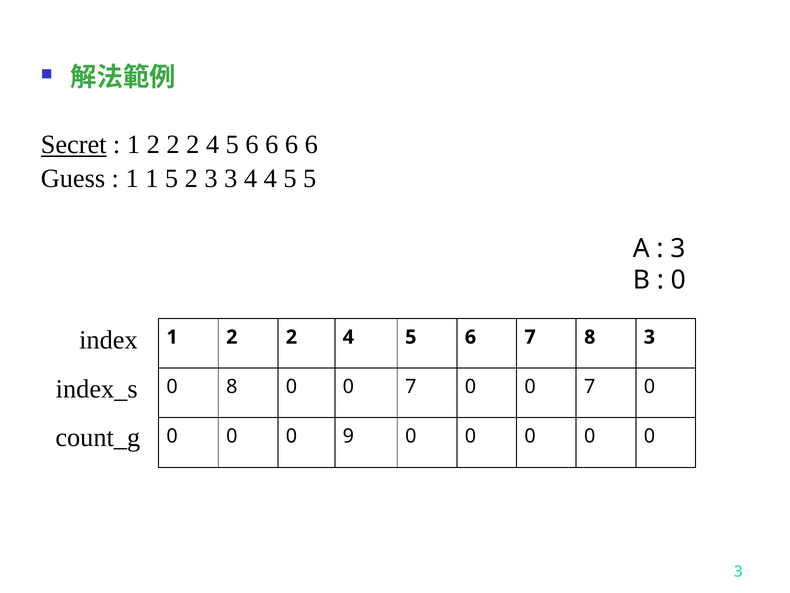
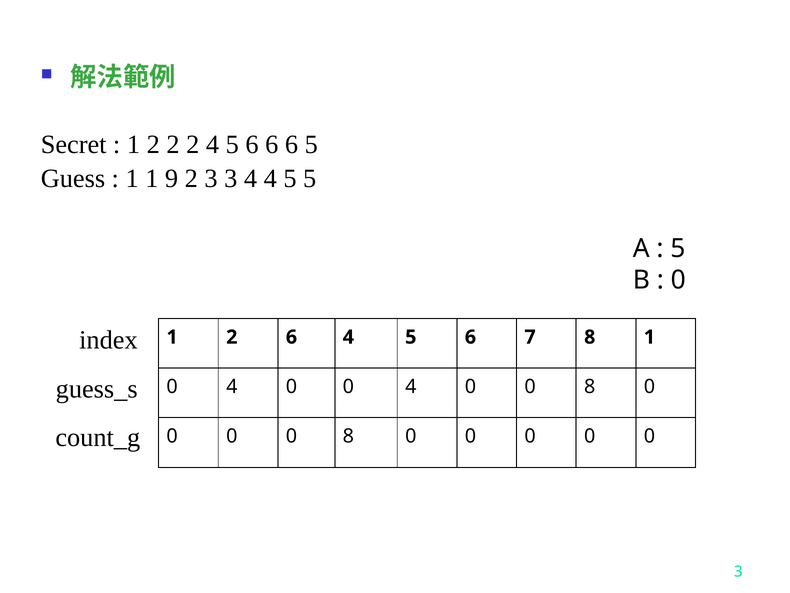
Secret underline: present -> none
6 6 6 6: 6 -> 5
1 5: 5 -> 9
3 at (678, 248): 3 -> 5
2 at (291, 337): 2 -> 6
8 3: 3 -> 1
index_s: index_s -> guess_s
8 at (232, 386): 8 -> 4
7 at (411, 386): 7 -> 4
7 at (590, 386): 7 -> 8
0 0 0 9: 9 -> 8
